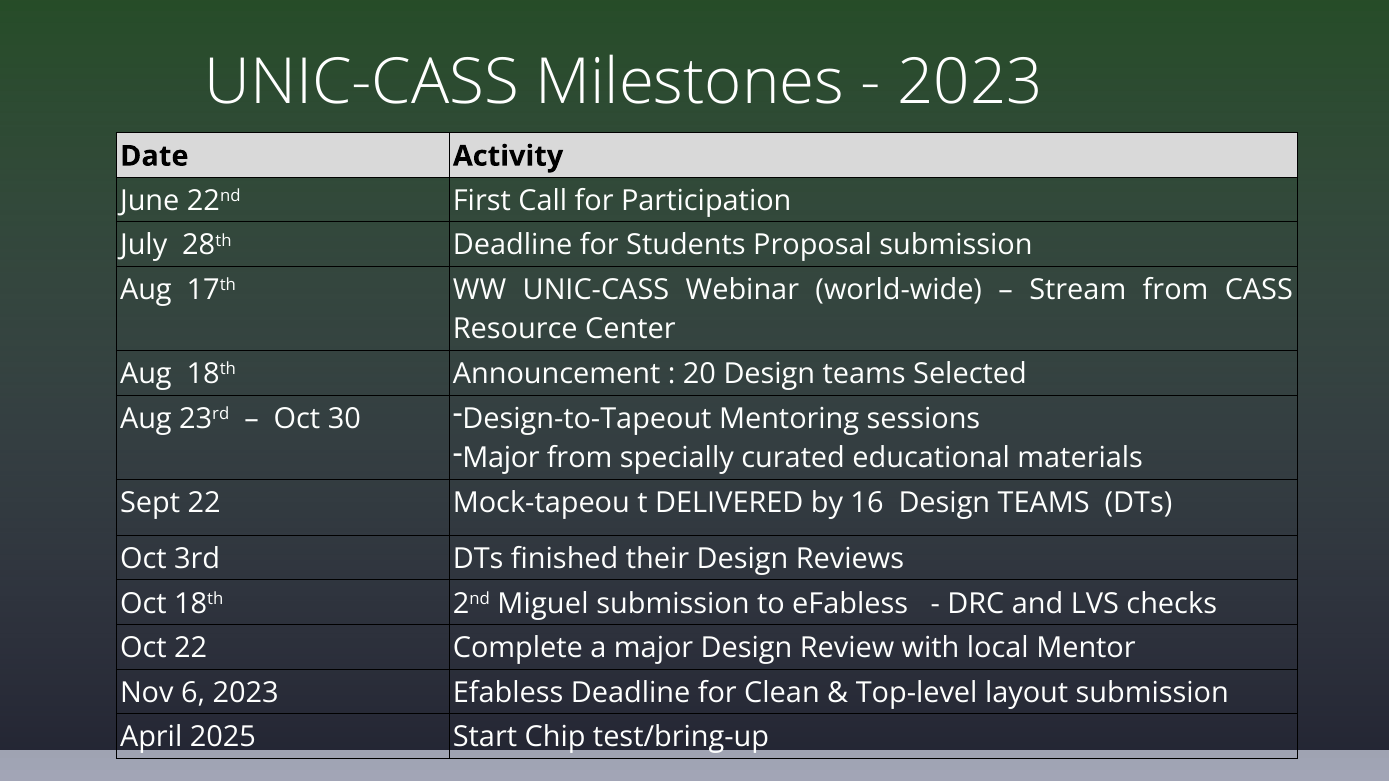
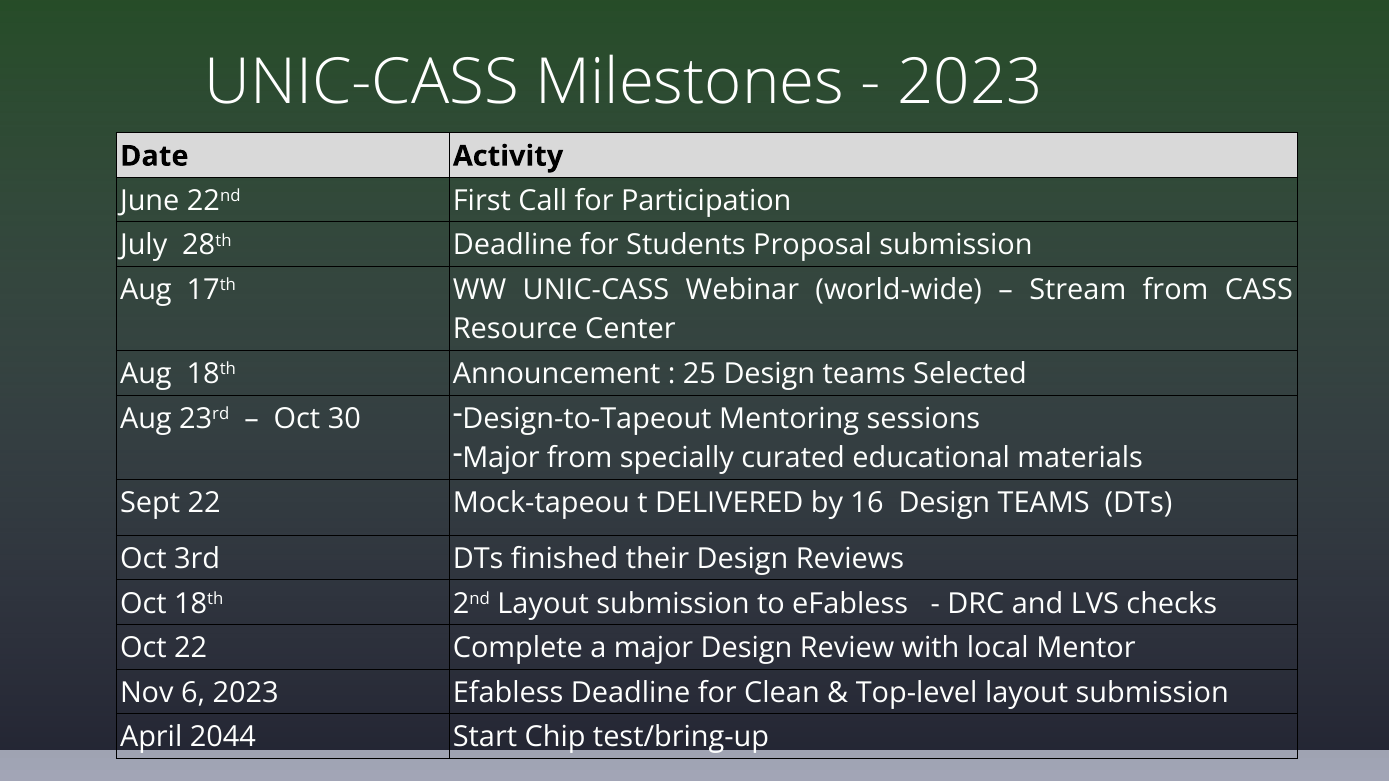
20: 20 -> 25
2nd Miguel: Miguel -> Layout
2025: 2025 -> 2044
